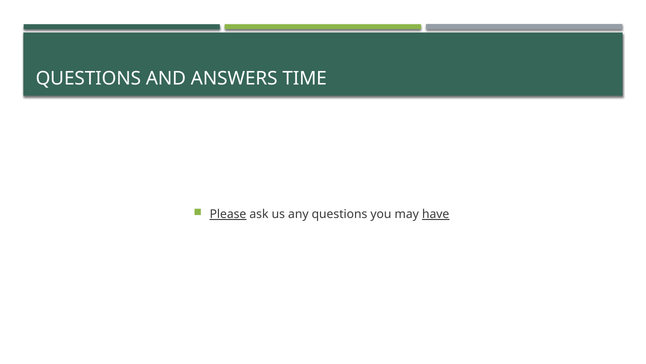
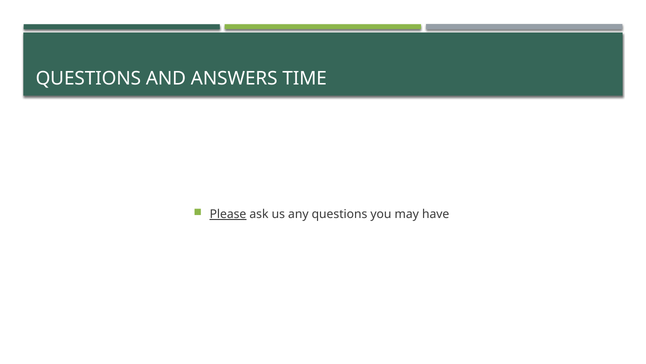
have underline: present -> none
